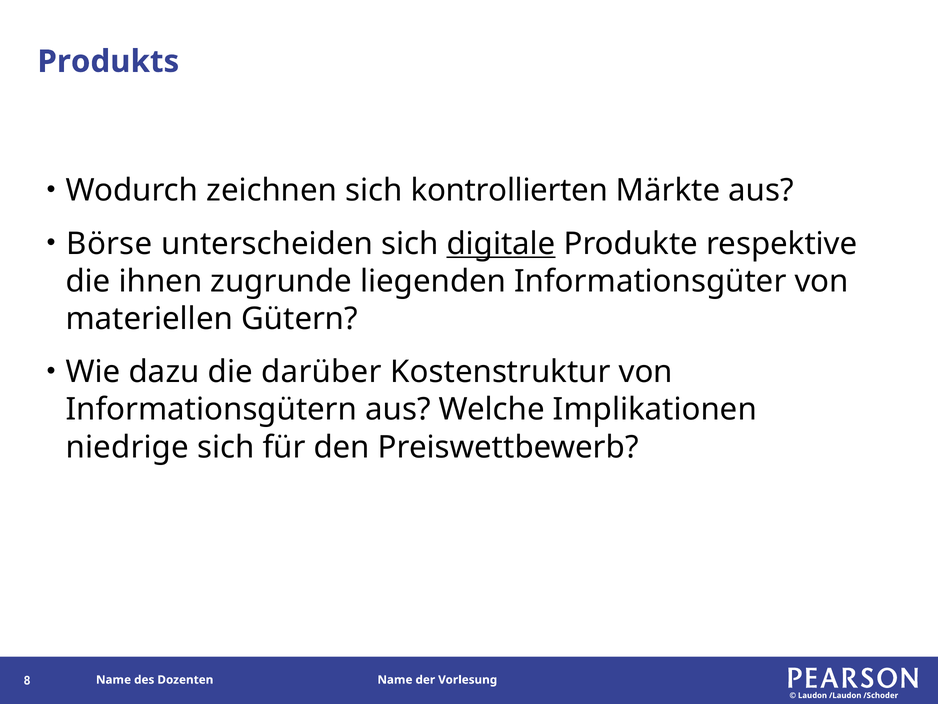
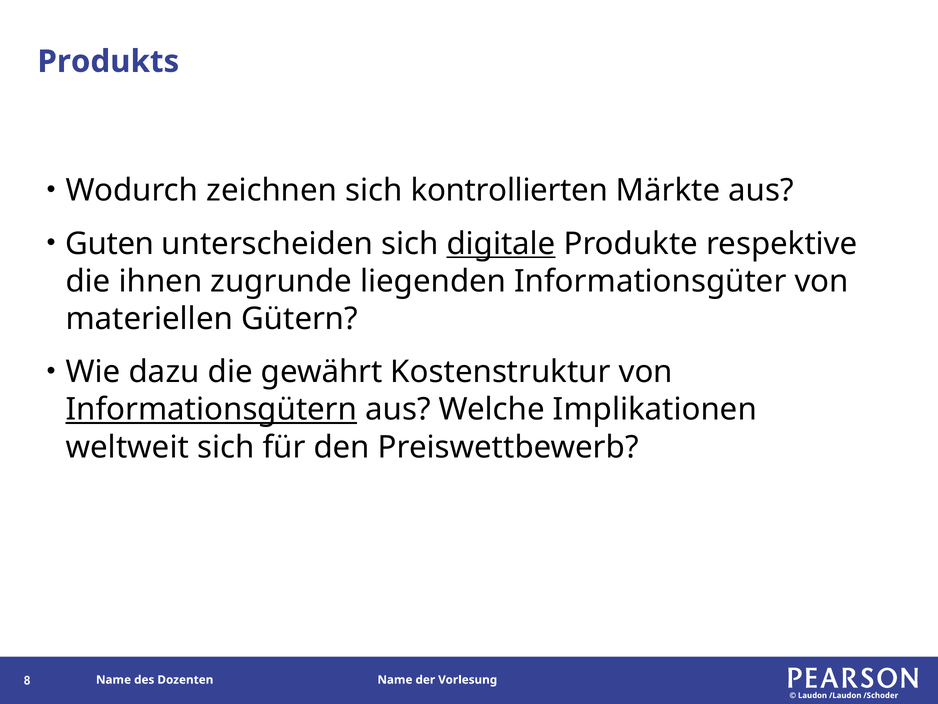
Börse: Börse -> Guten
darüber: darüber -> gewährt
Informationsgütern underline: none -> present
niedrige: niedrige -> weltweit
